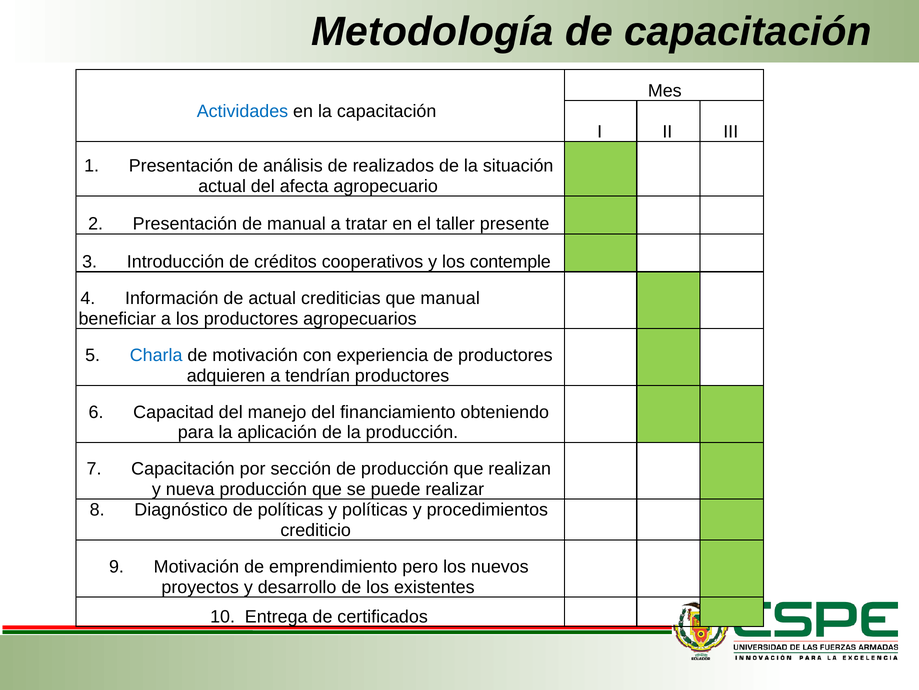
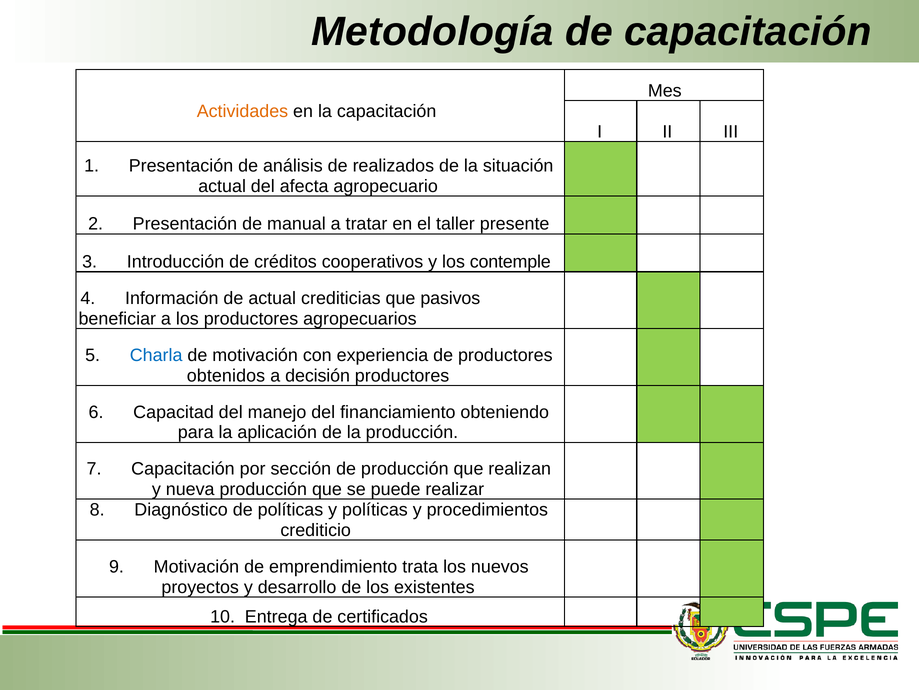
Actividades colour: blue -> orange
que manual: manual -> pasivos
adquieren: adquieren -> obtenidos
tendrían: tendrían -> decisión
pero: pero -> trata
